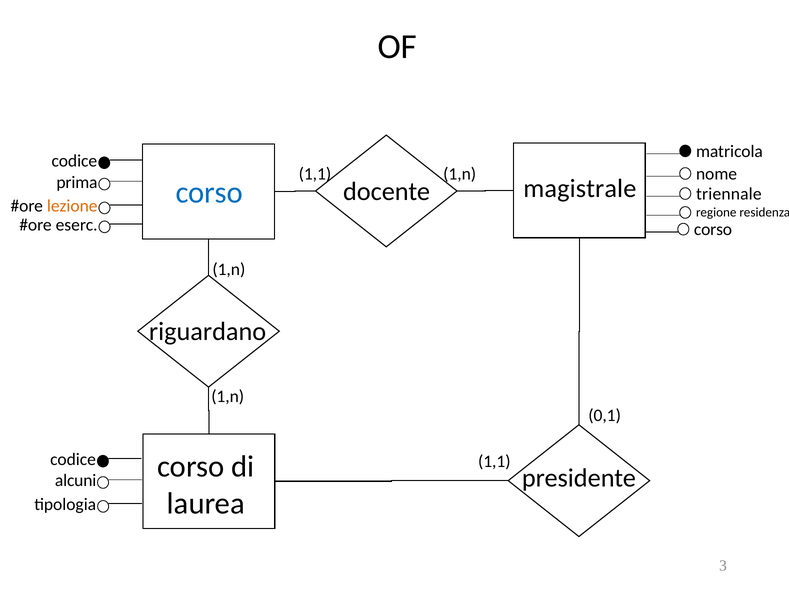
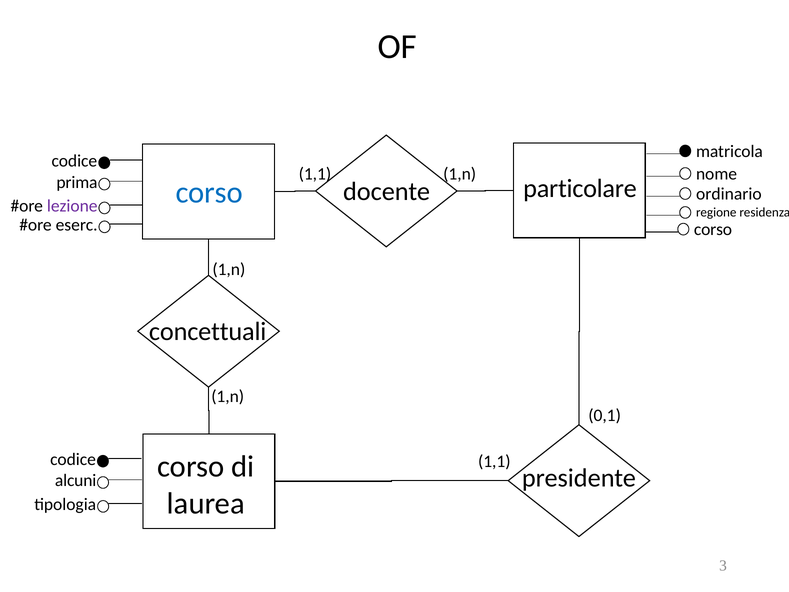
magistrale: magistrale -> particolare
triennale: triennale -> ordinario
lezione colour: orange -> purple
riguardano: riguardano -> concettuali
